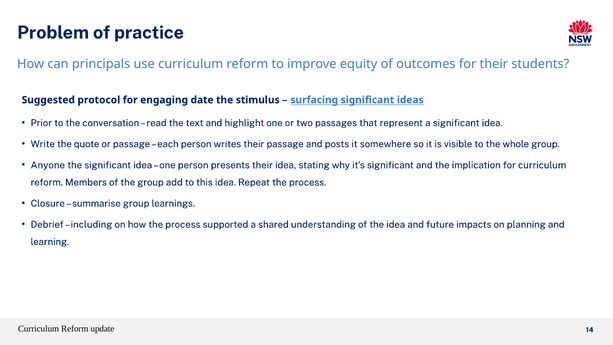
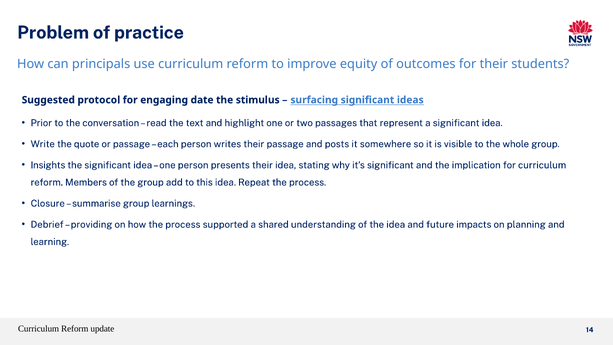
Anyone: Anyone -> Insights
including: including -> providing
